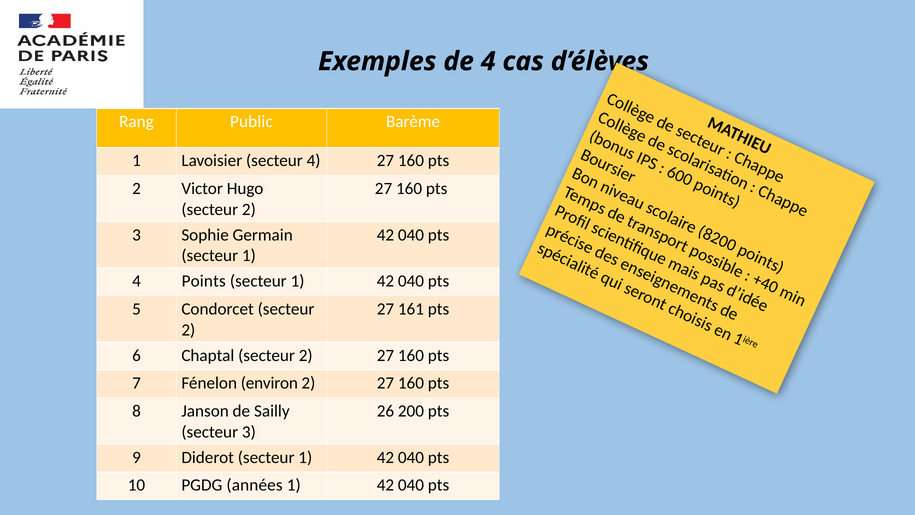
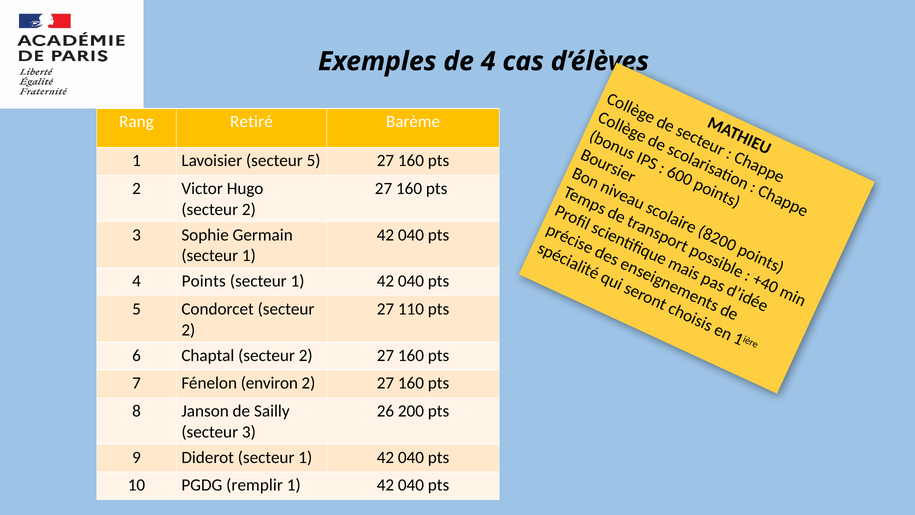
Public: Public -> Retiré
secteur 4: 4 -> 5
161: 161 -> 110
années: années -> remplir
